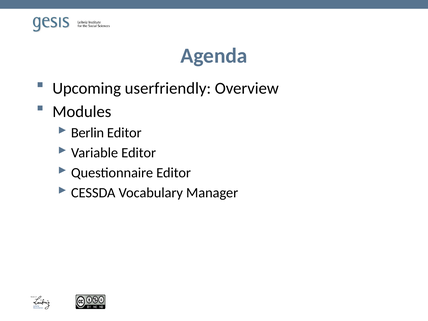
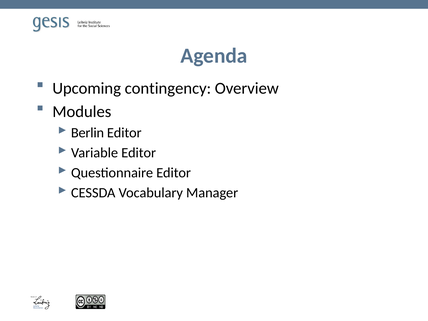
userfriendly: userfriendly -> contingency
